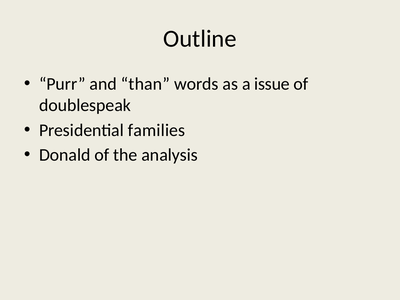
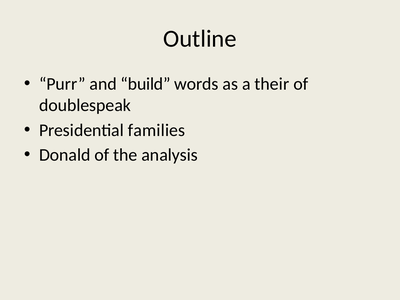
than: than -> build
issue: issue -> their
